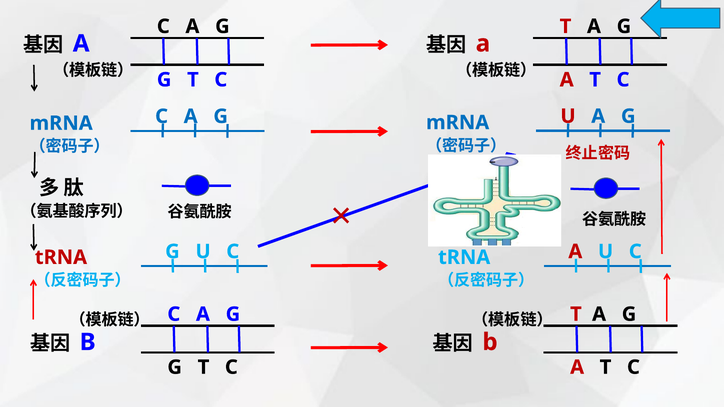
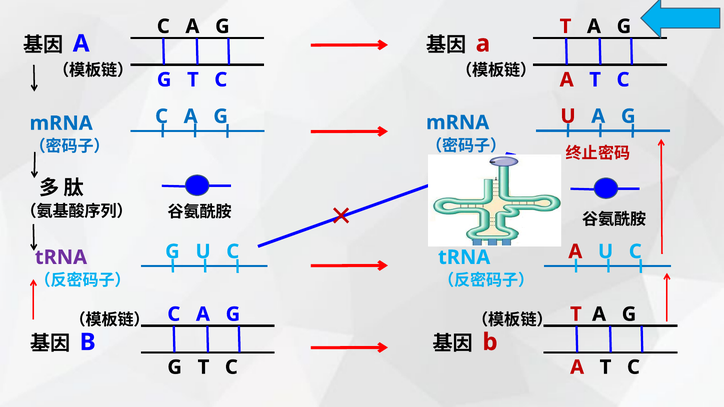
tRNA at (61, 258) colour: red -> purple
